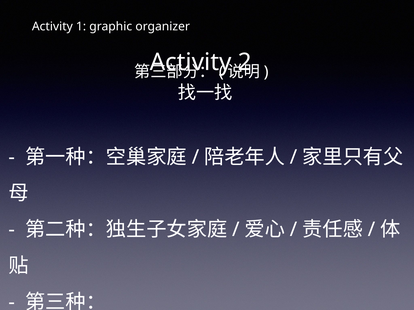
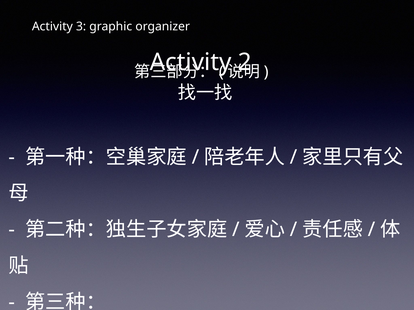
1: 1 -> 3
